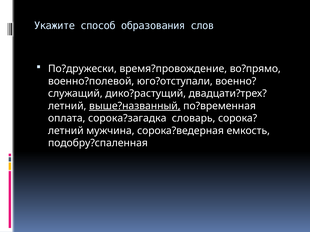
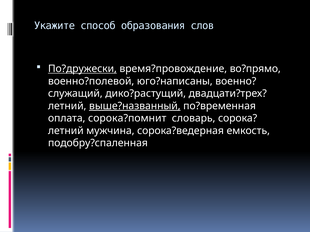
По?дружески underline: none -> present
юго?отступали: юго?отступали -> юго?написаны
сорока?загадка: сорока?загадка -> сорока?помнит
